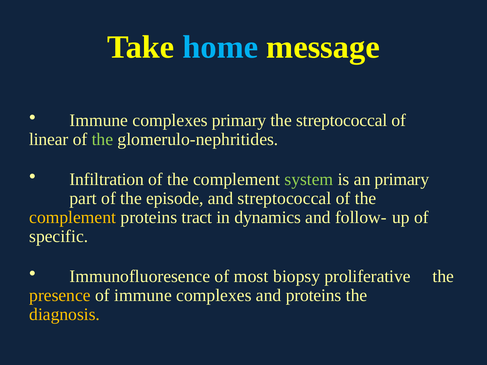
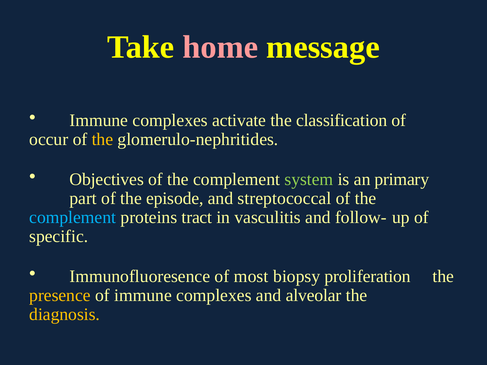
home colour: light blue -> pink
complexes primary: primary -> activate
the streptococcal: streptococcal -> classification
linear: linear -> occur
the at (102, 140) colour: light green -> yellow
Infiltration: Infiltration -> Objectives
complement at (73, 218) colour: yellow -> light blue
dynamics: dynamics -> vasculitis
proliferative: proliferative -> proliferation
and proteins: proteins -> alveolar
